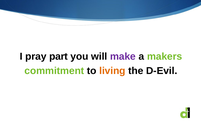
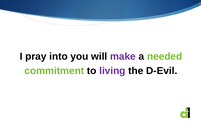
part: part -> into
makers: makers -> needed
living colour: orange -> purple
